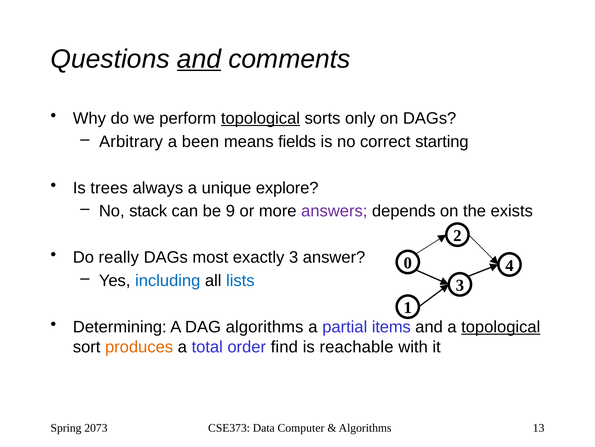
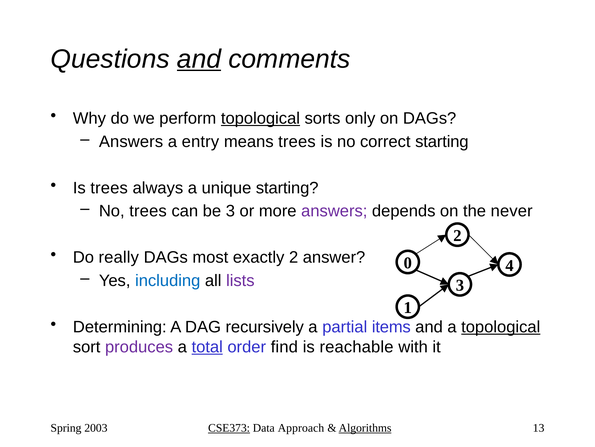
Arbitrary at (131, 141): Arbitrary -> Answers
been: been -> entry
means fields: fields -> trees
unique explore: explore -> starting
No stack: stack -> trees
be 9: 9 -> 3
exists: exists -> never
exactly 3: 3 -> 2
lists colour: blue -> purple
DAG algorithms: algorithms -> recursively
produces colour: orange -> purple
total underline: none -> present
2073: 2073 -> 2003
CSE373 underline: none -> present
Computer: Computer -> Approach
Algorithms at (365, 427) underline: none -> present
